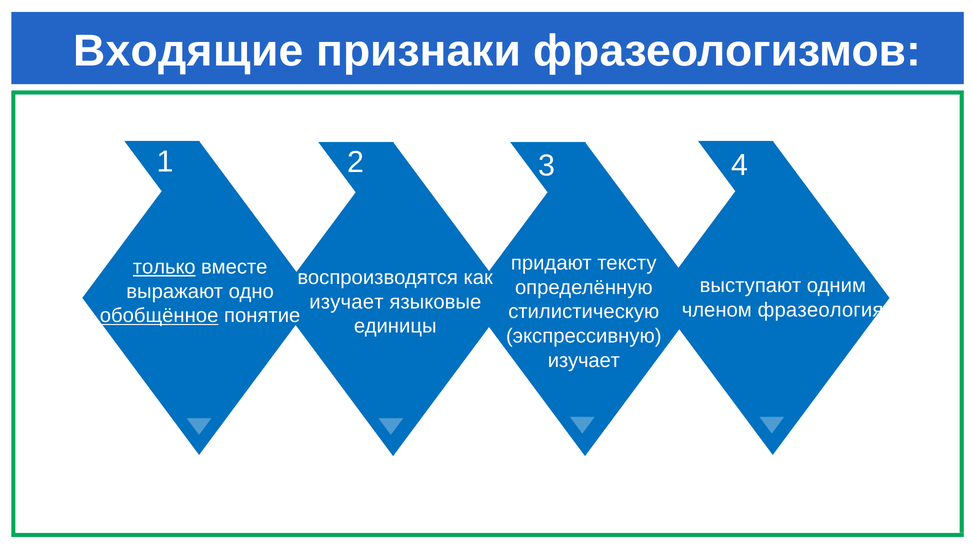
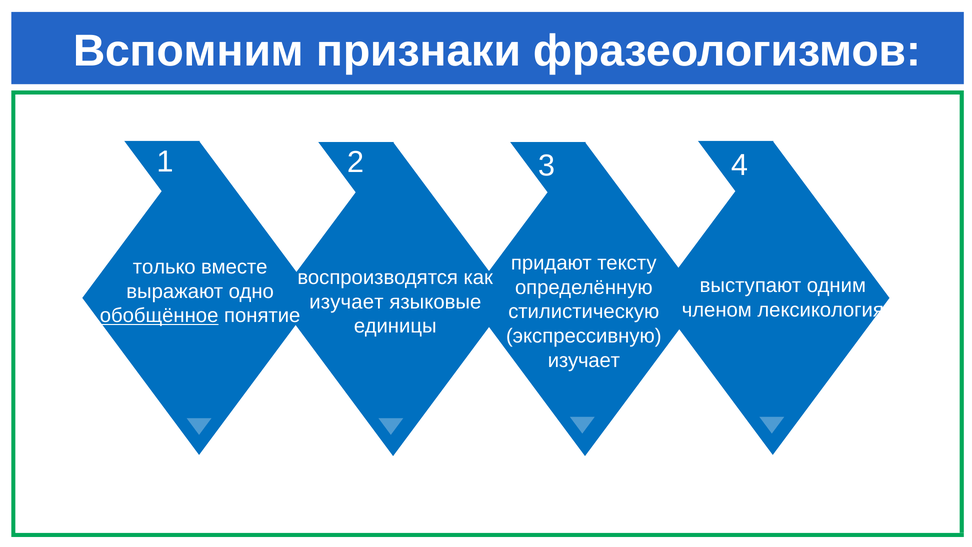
Входящие: Входящие -> Вспомним
только underline: present -> none
фразеология: фразеология -> лексикология
